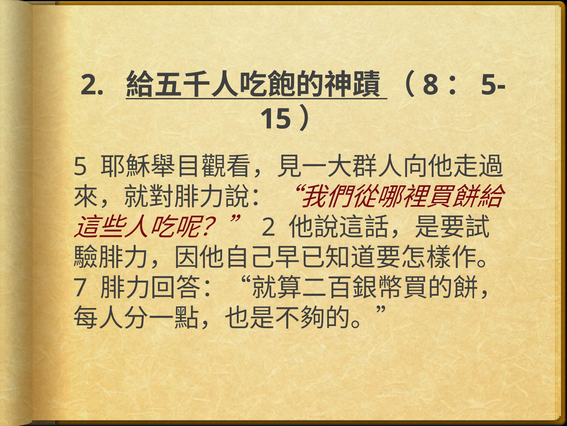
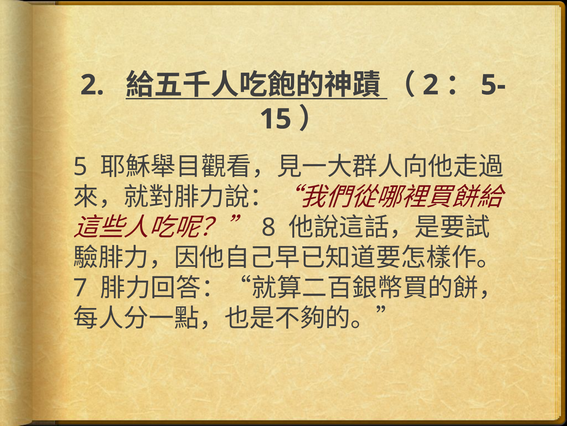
8 at (431, 85): 8 -> 2
2 at (269, 227): 2 -> 8
